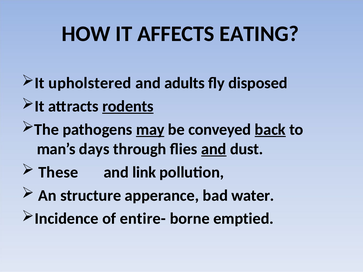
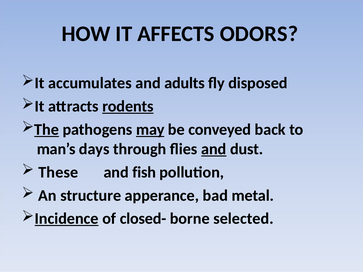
EATING: EATING -> ODORS
upholstered: upholstered -> accumulates
The underline: none -> present
back underline: present -> none
link: link -> fish
water: water -> metal
Incidence underline: none -> present
entire-: entire- -> closed-
emptied: emptied -> selected
